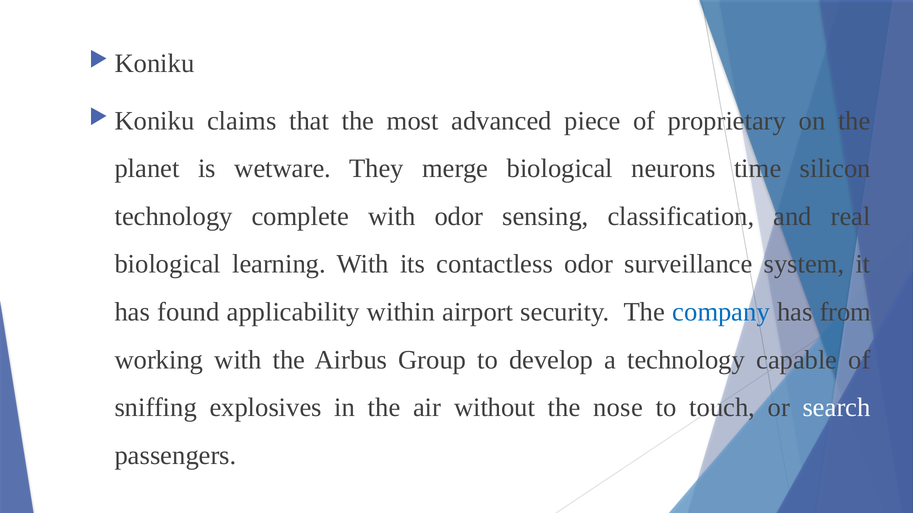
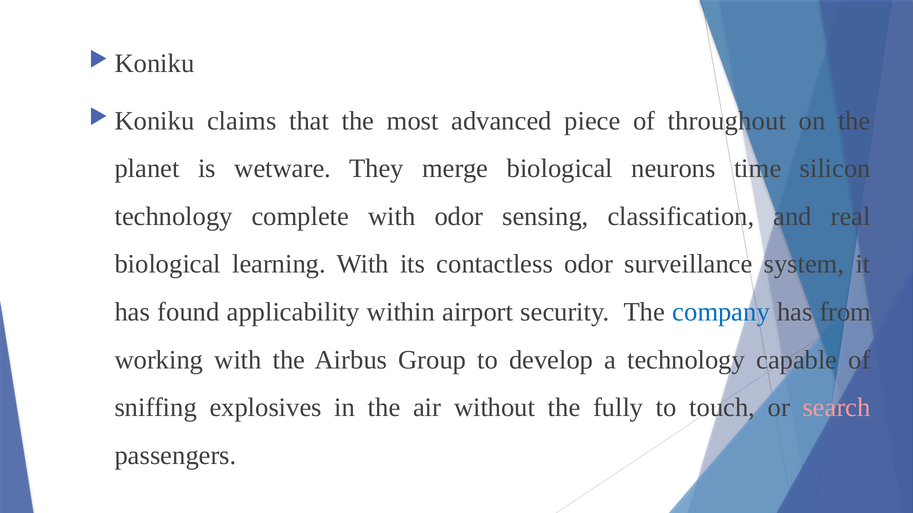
proprietary: proprietary -> throughout
nose: nose -> fully
search colour: white -> pink
